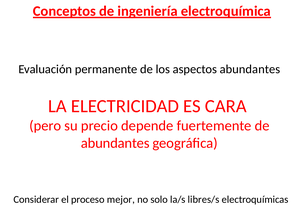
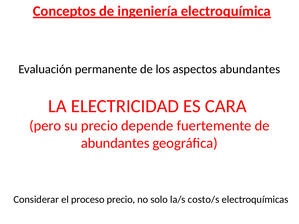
proceso mejor: mejor -> precio
libres/s: libres/s -> costo/s
